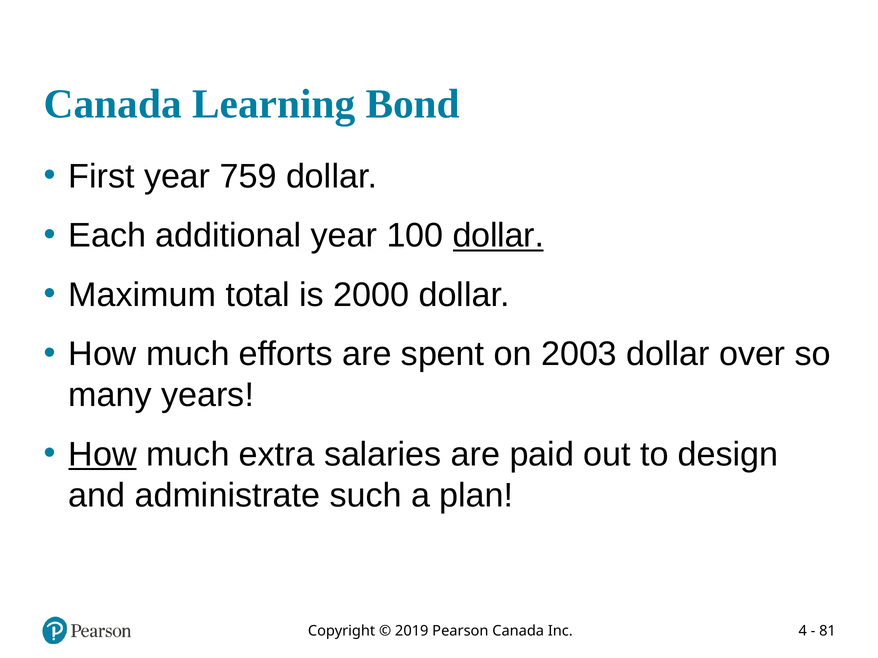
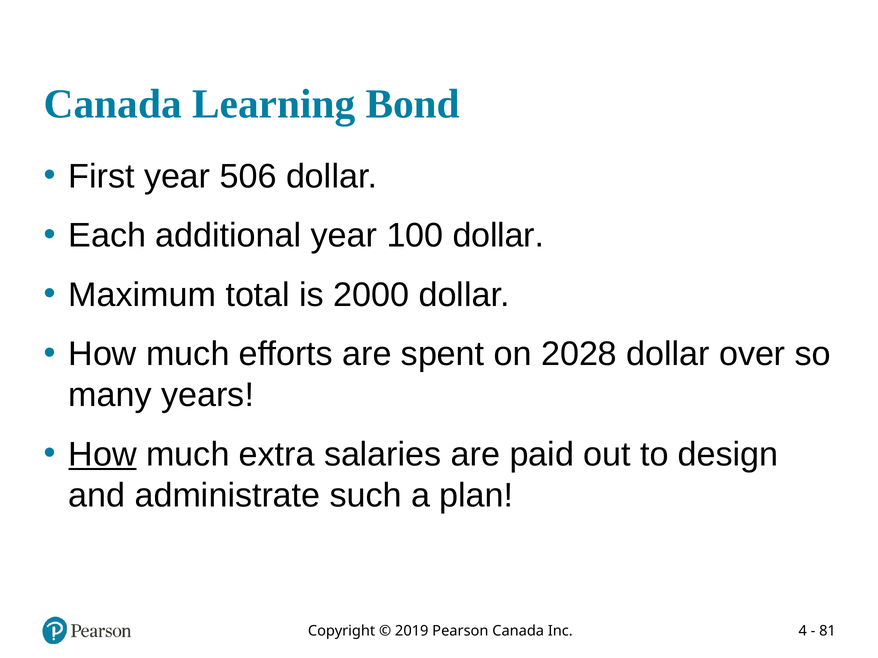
759: 759 -> 506
dollar at (498, 236) underline: present -> none
2003: 2003 -> 2028
